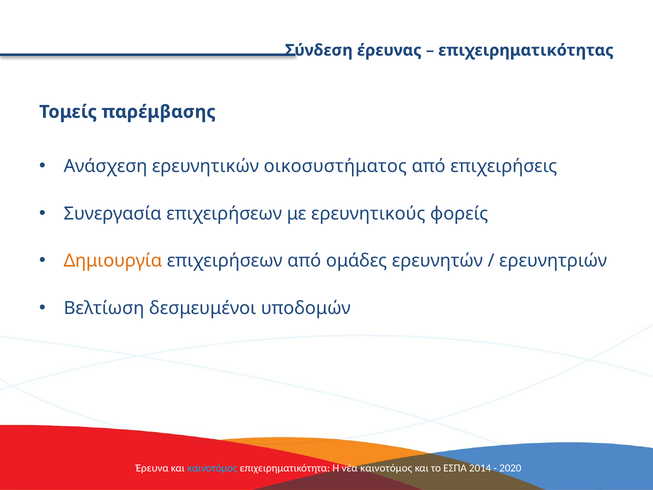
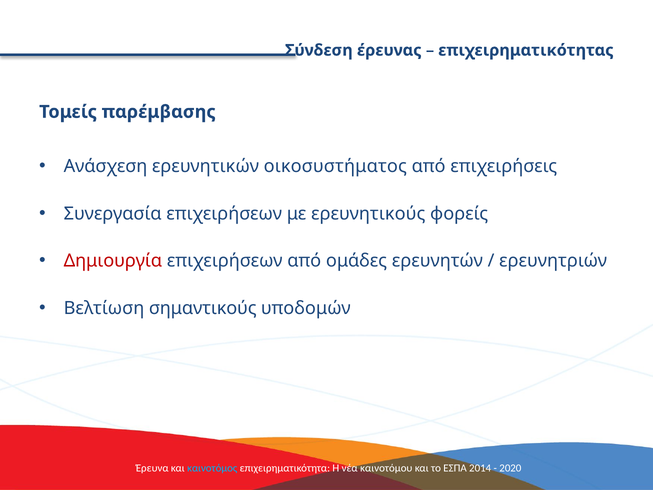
Δημιουργία colour: orange -> red
δεσμευμένοι: δεσμευμένοι -> σημαντικούς
νέα καινοτόμος: καινοτόμος -> καινοτόμου
